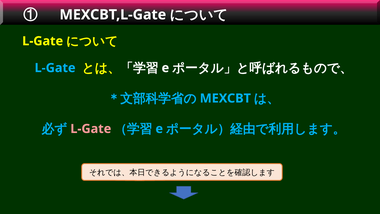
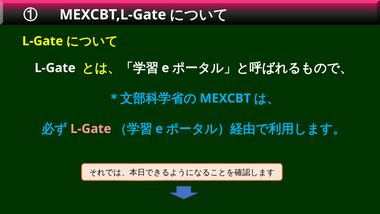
L-Gate at (55, 68) colour: light blue -> white
